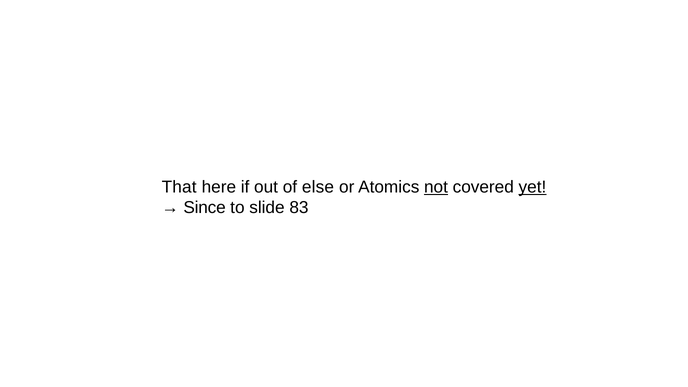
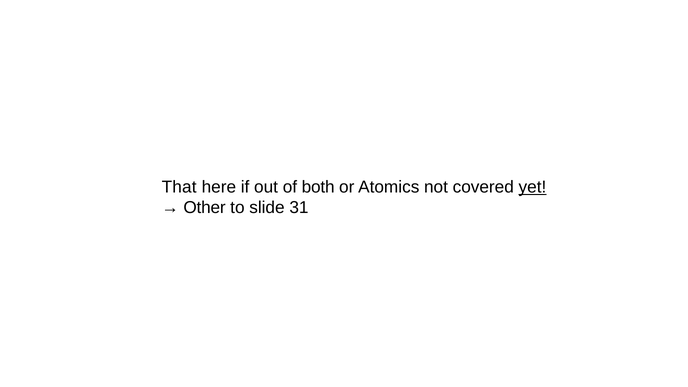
else: else -> both
not underline: present -> none
Since: Since -> Other
83: 83 -> 31
